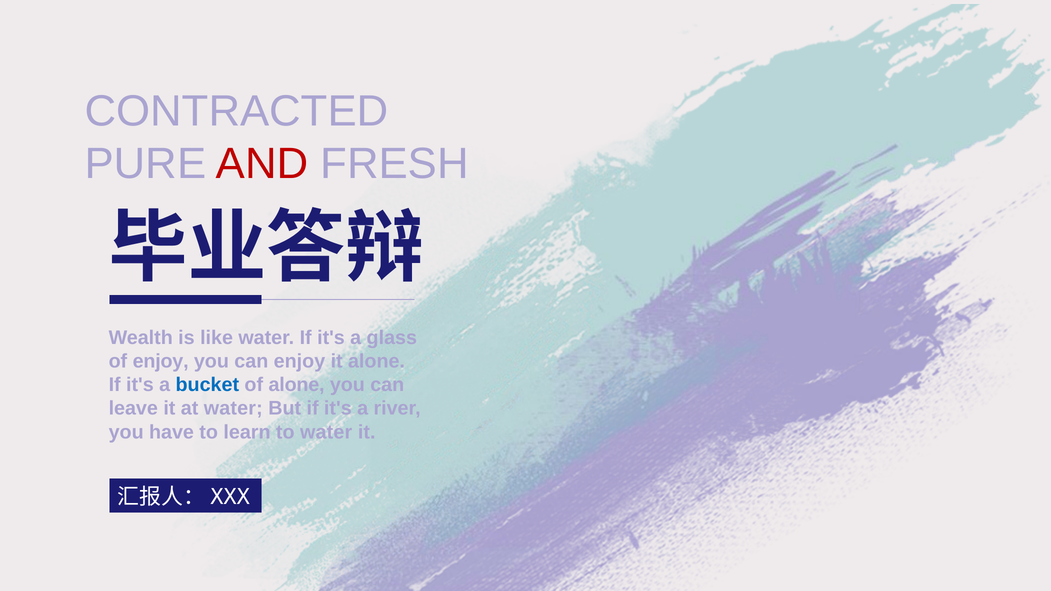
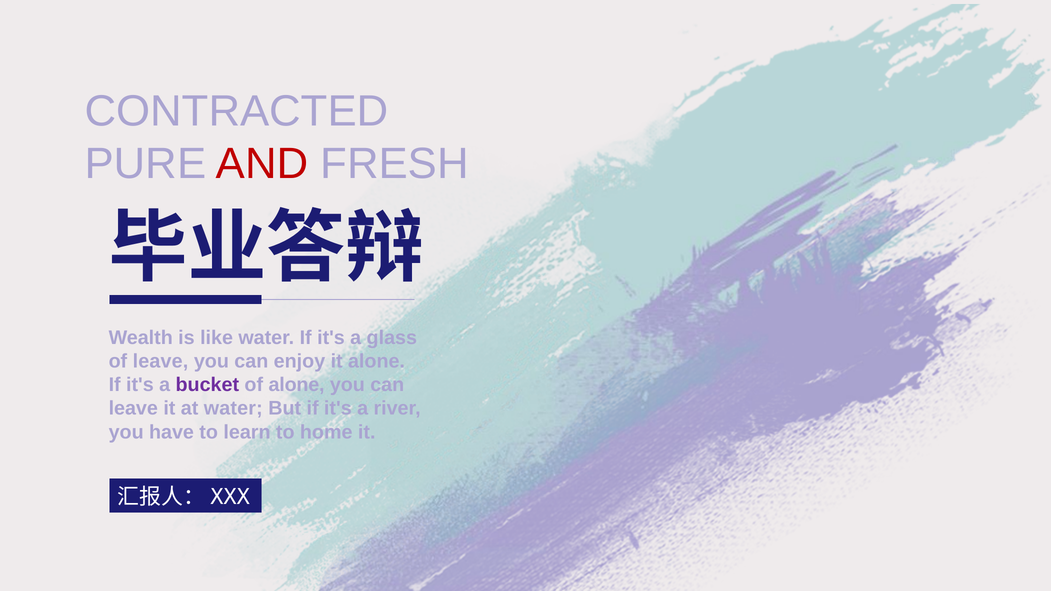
of enjoy: enjoy -> leave
bucket colour: blue -> purple
to water: water -> home
